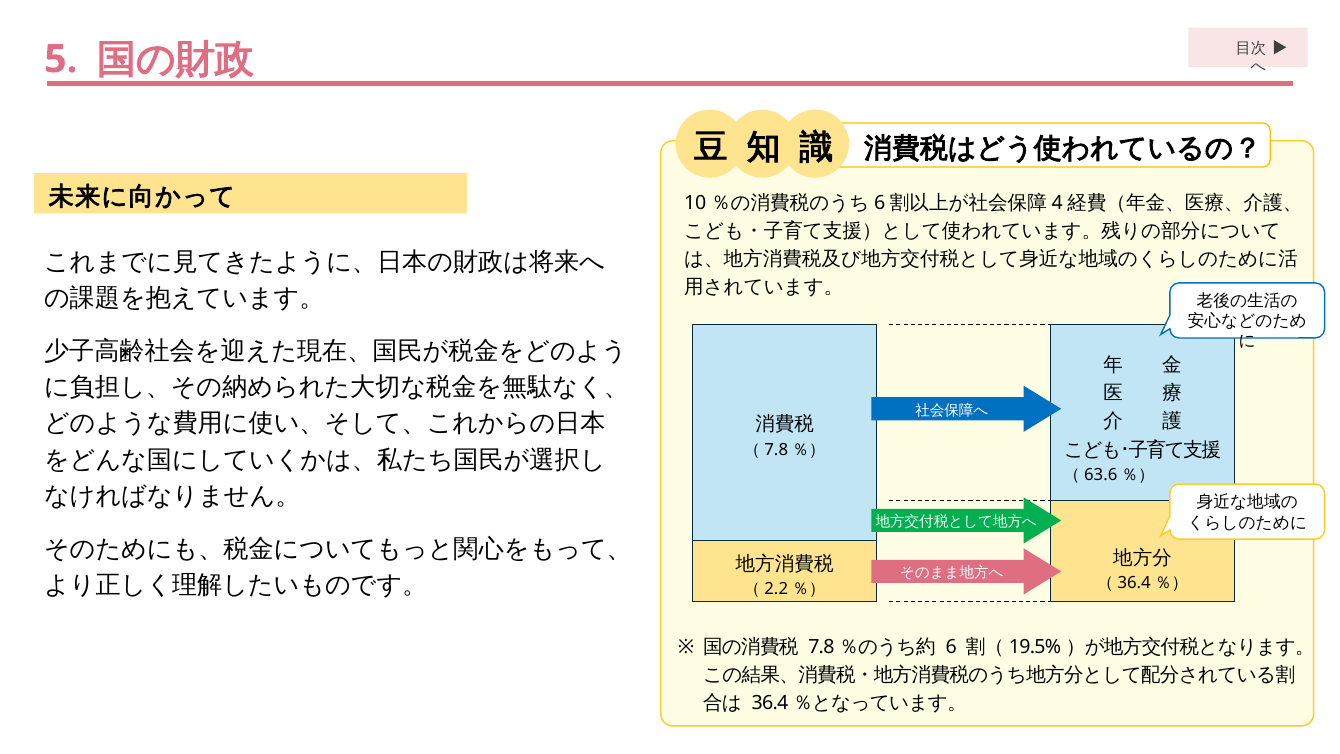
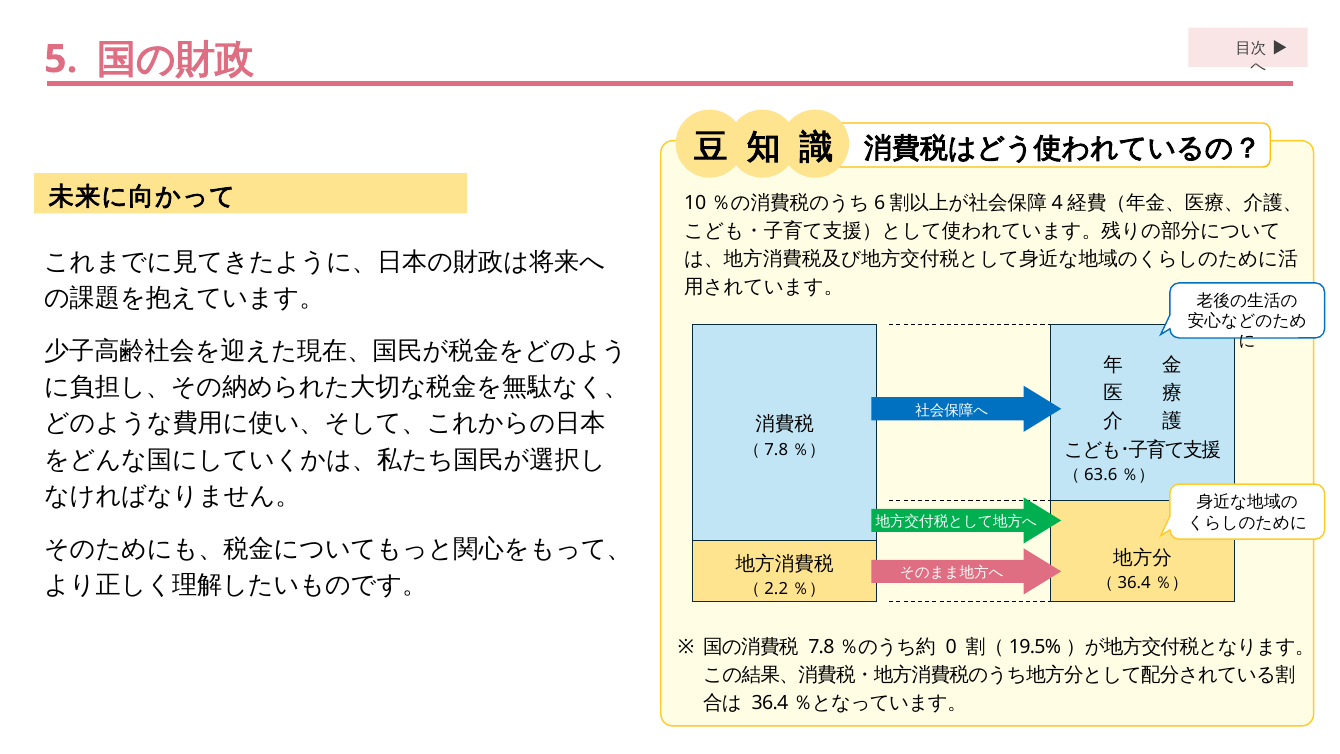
6: 6 -> 0
